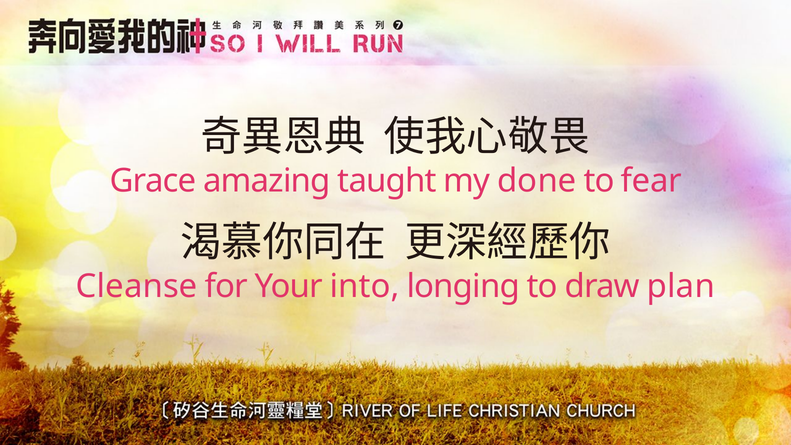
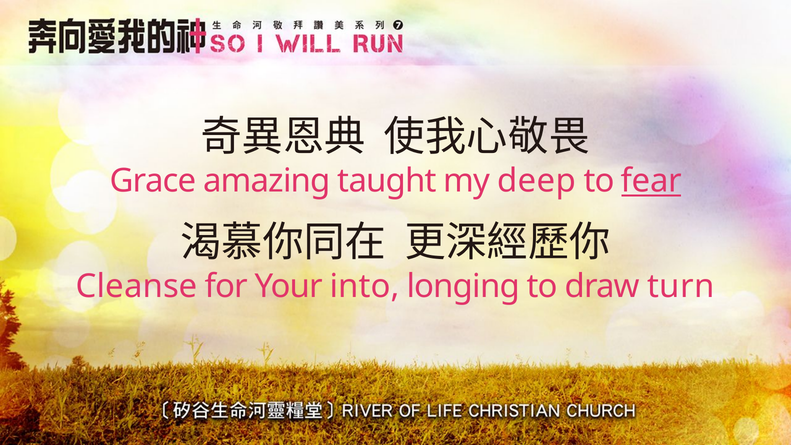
done: done -> deep
fear underline: none -> present
plan: plan -> turn
